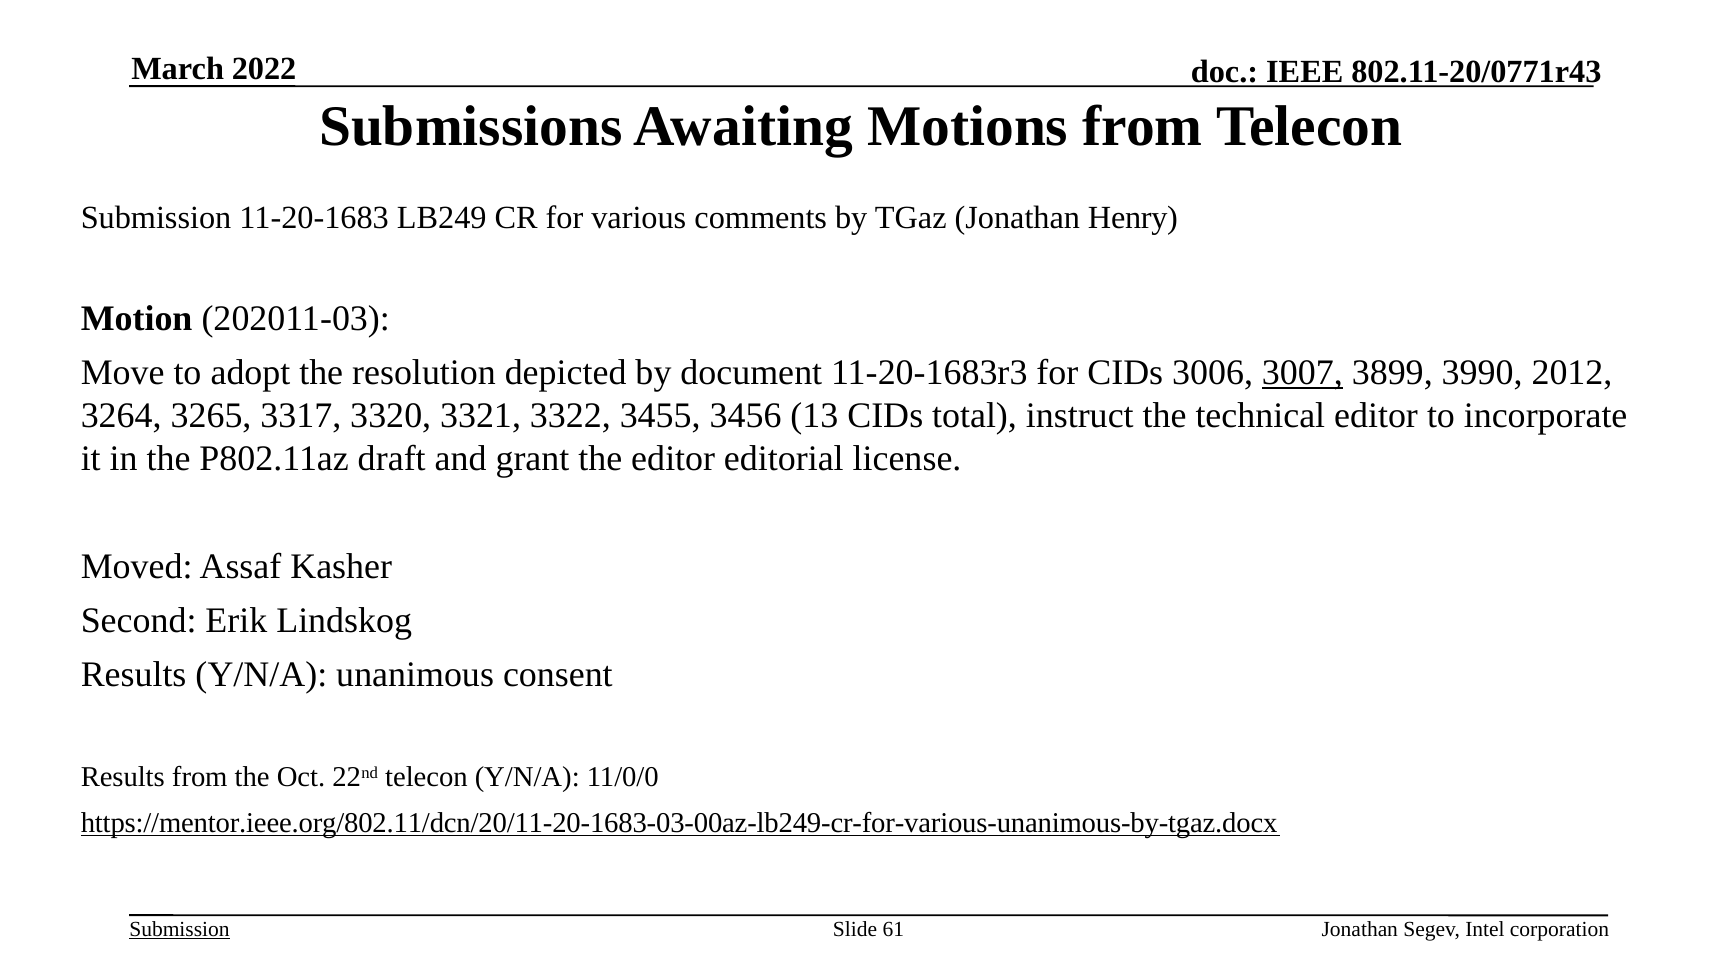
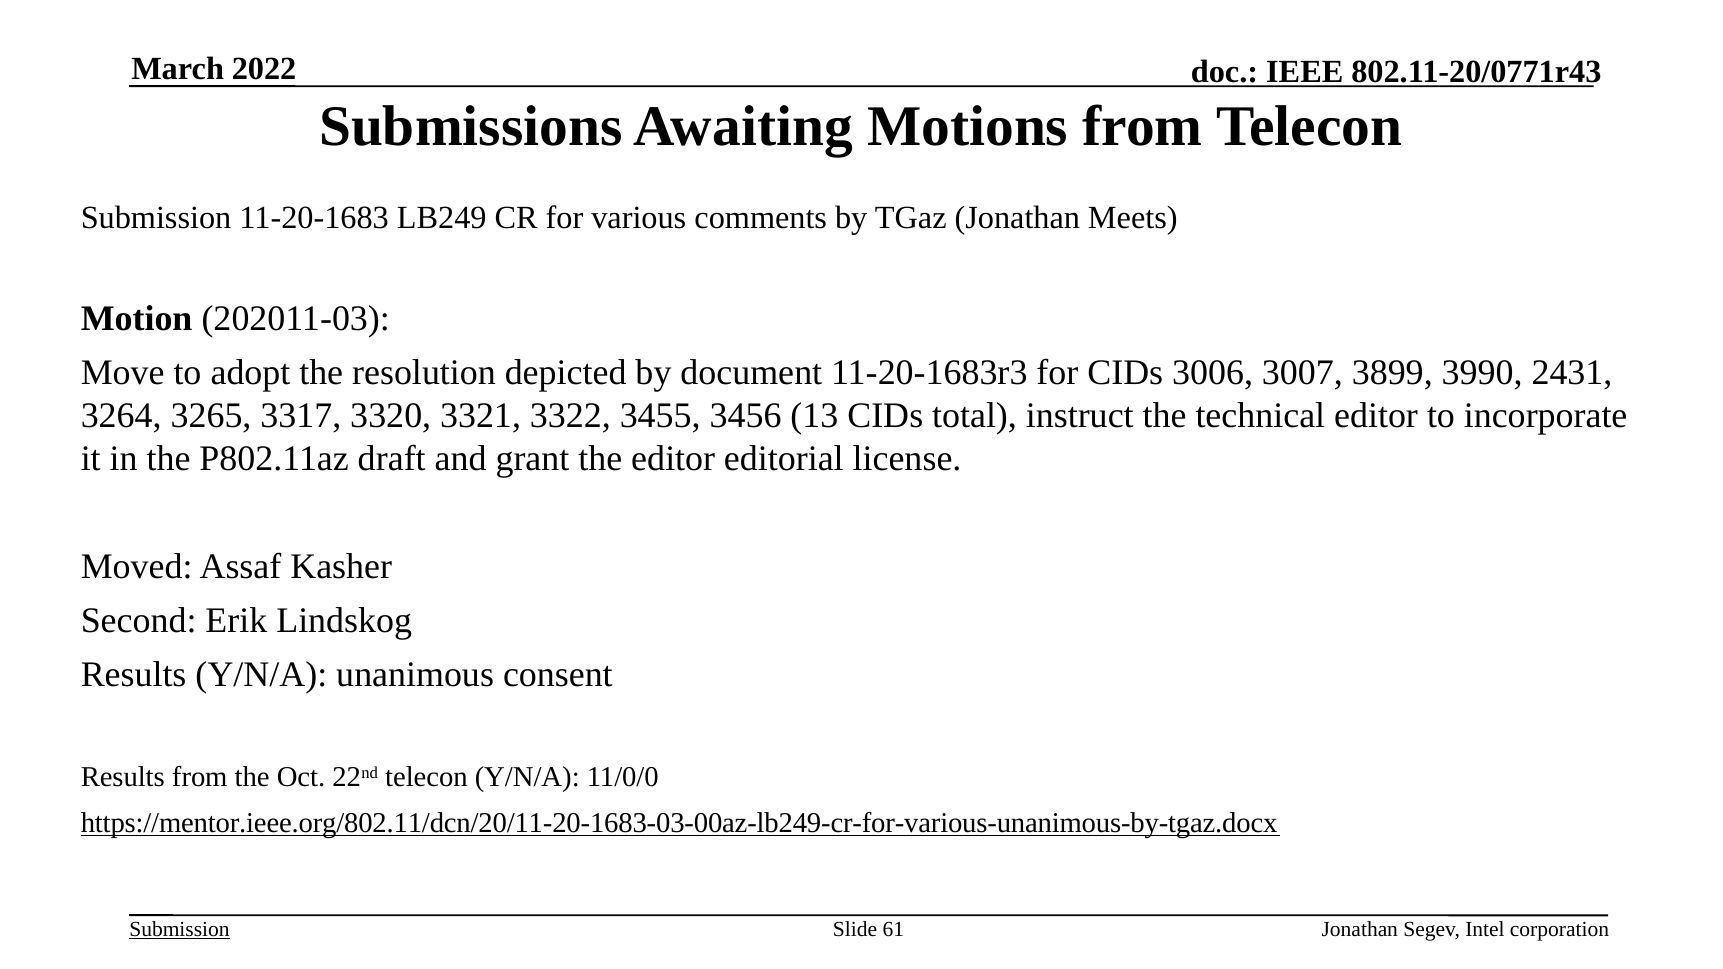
Henry: Henry -> Meets
3007 underline: present -> none
2012: 2012 -> 2431
